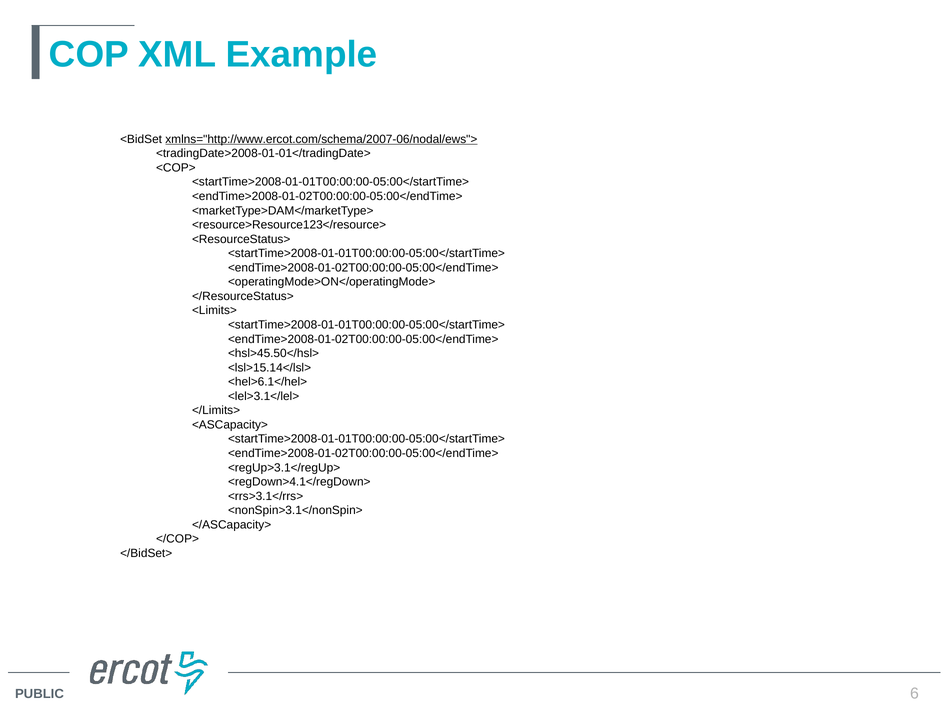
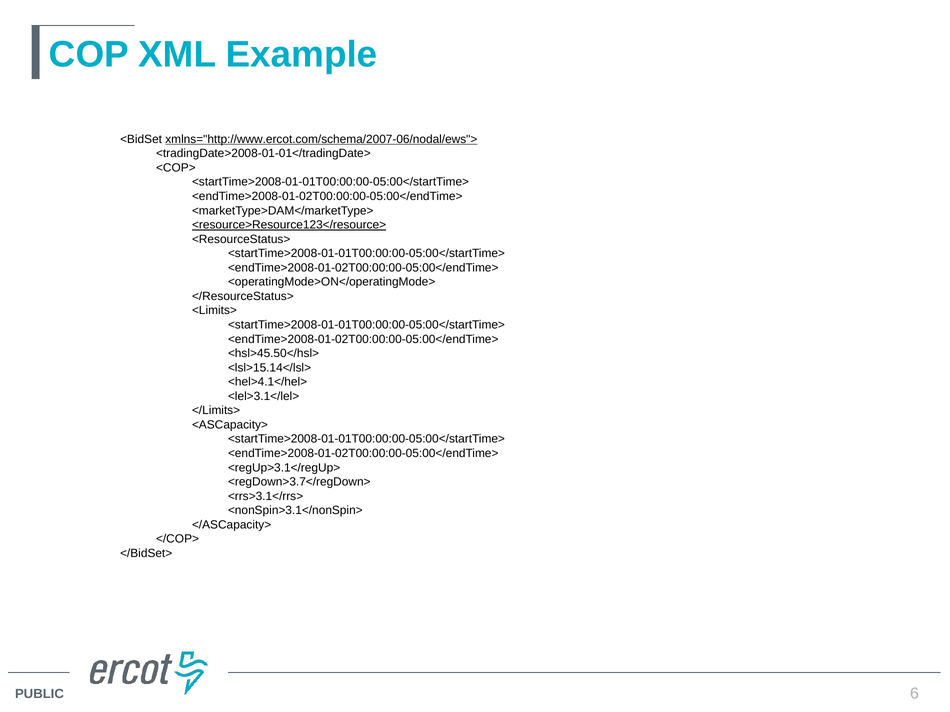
<resource>Resource123</resource> underline: none -> present
<hel>6.1</hel>: <hel>6.1</hel> -> <hel>4.1</hel>
<regDown>4.1</regDown>: <regDown>4.1</regDown> -> <regDown>3.7</regDown>
